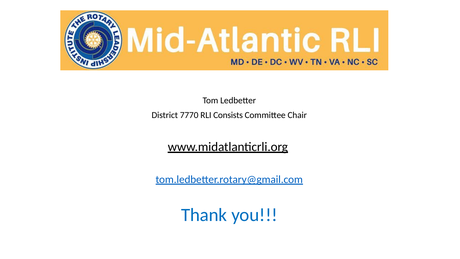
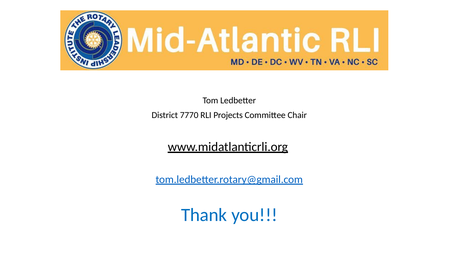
Consists: Consists -> Projects
